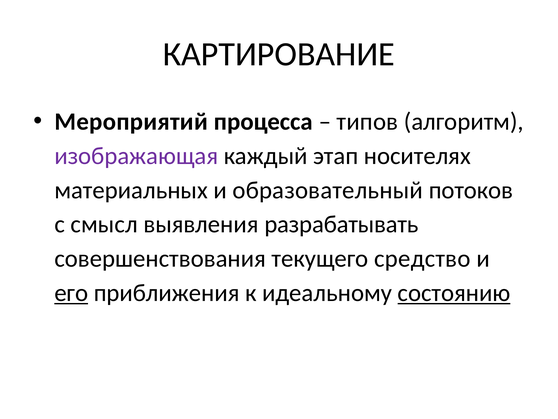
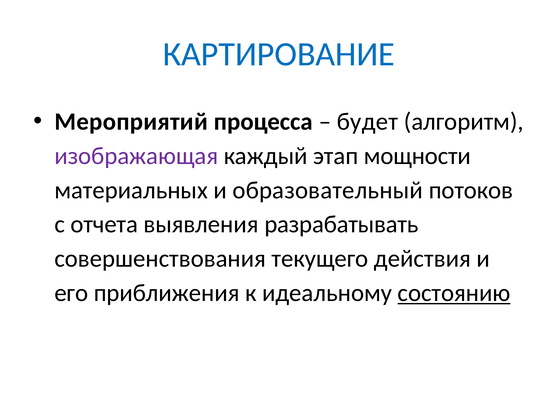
КАРТИРОВАНИЕ colour: black -> blue
типов: типов -> будет
носителях: носителях -> мощности
смысл: смысл -> отчета
средство: средство -> действия
его underline: present -> none
